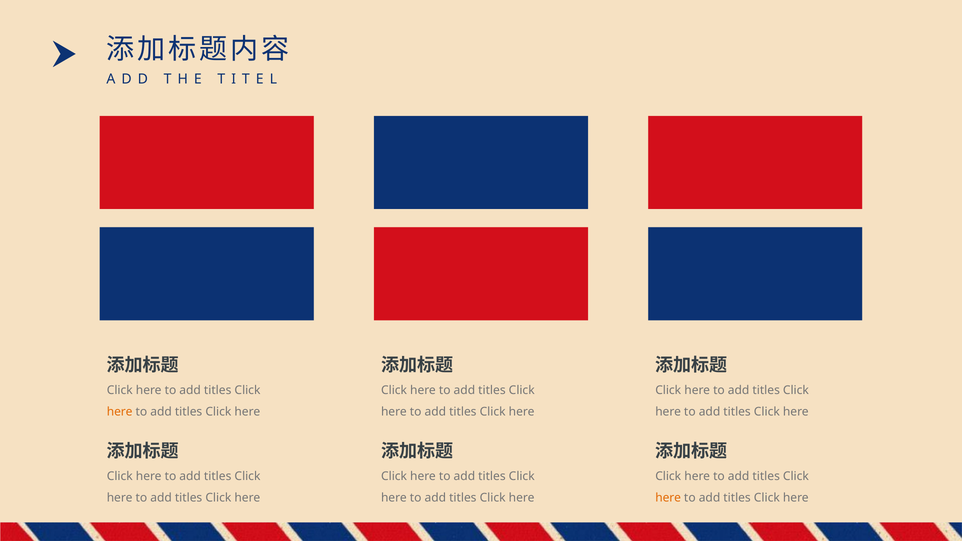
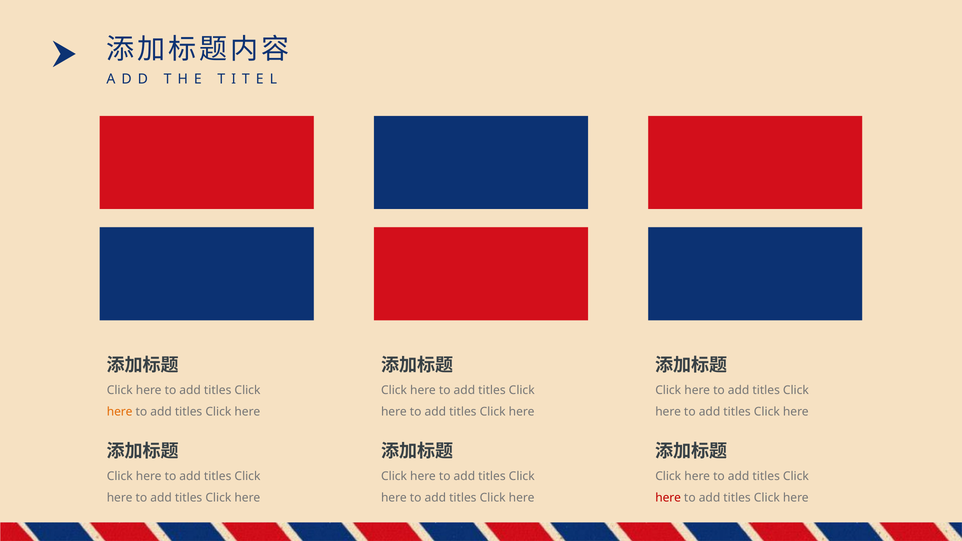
here at (668, 498) colour: orange -> red
